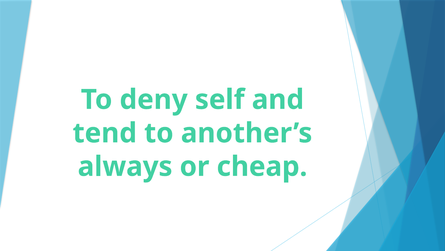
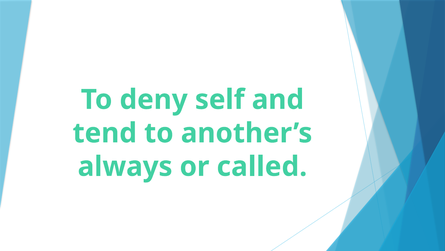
cheap: cheap -> called
